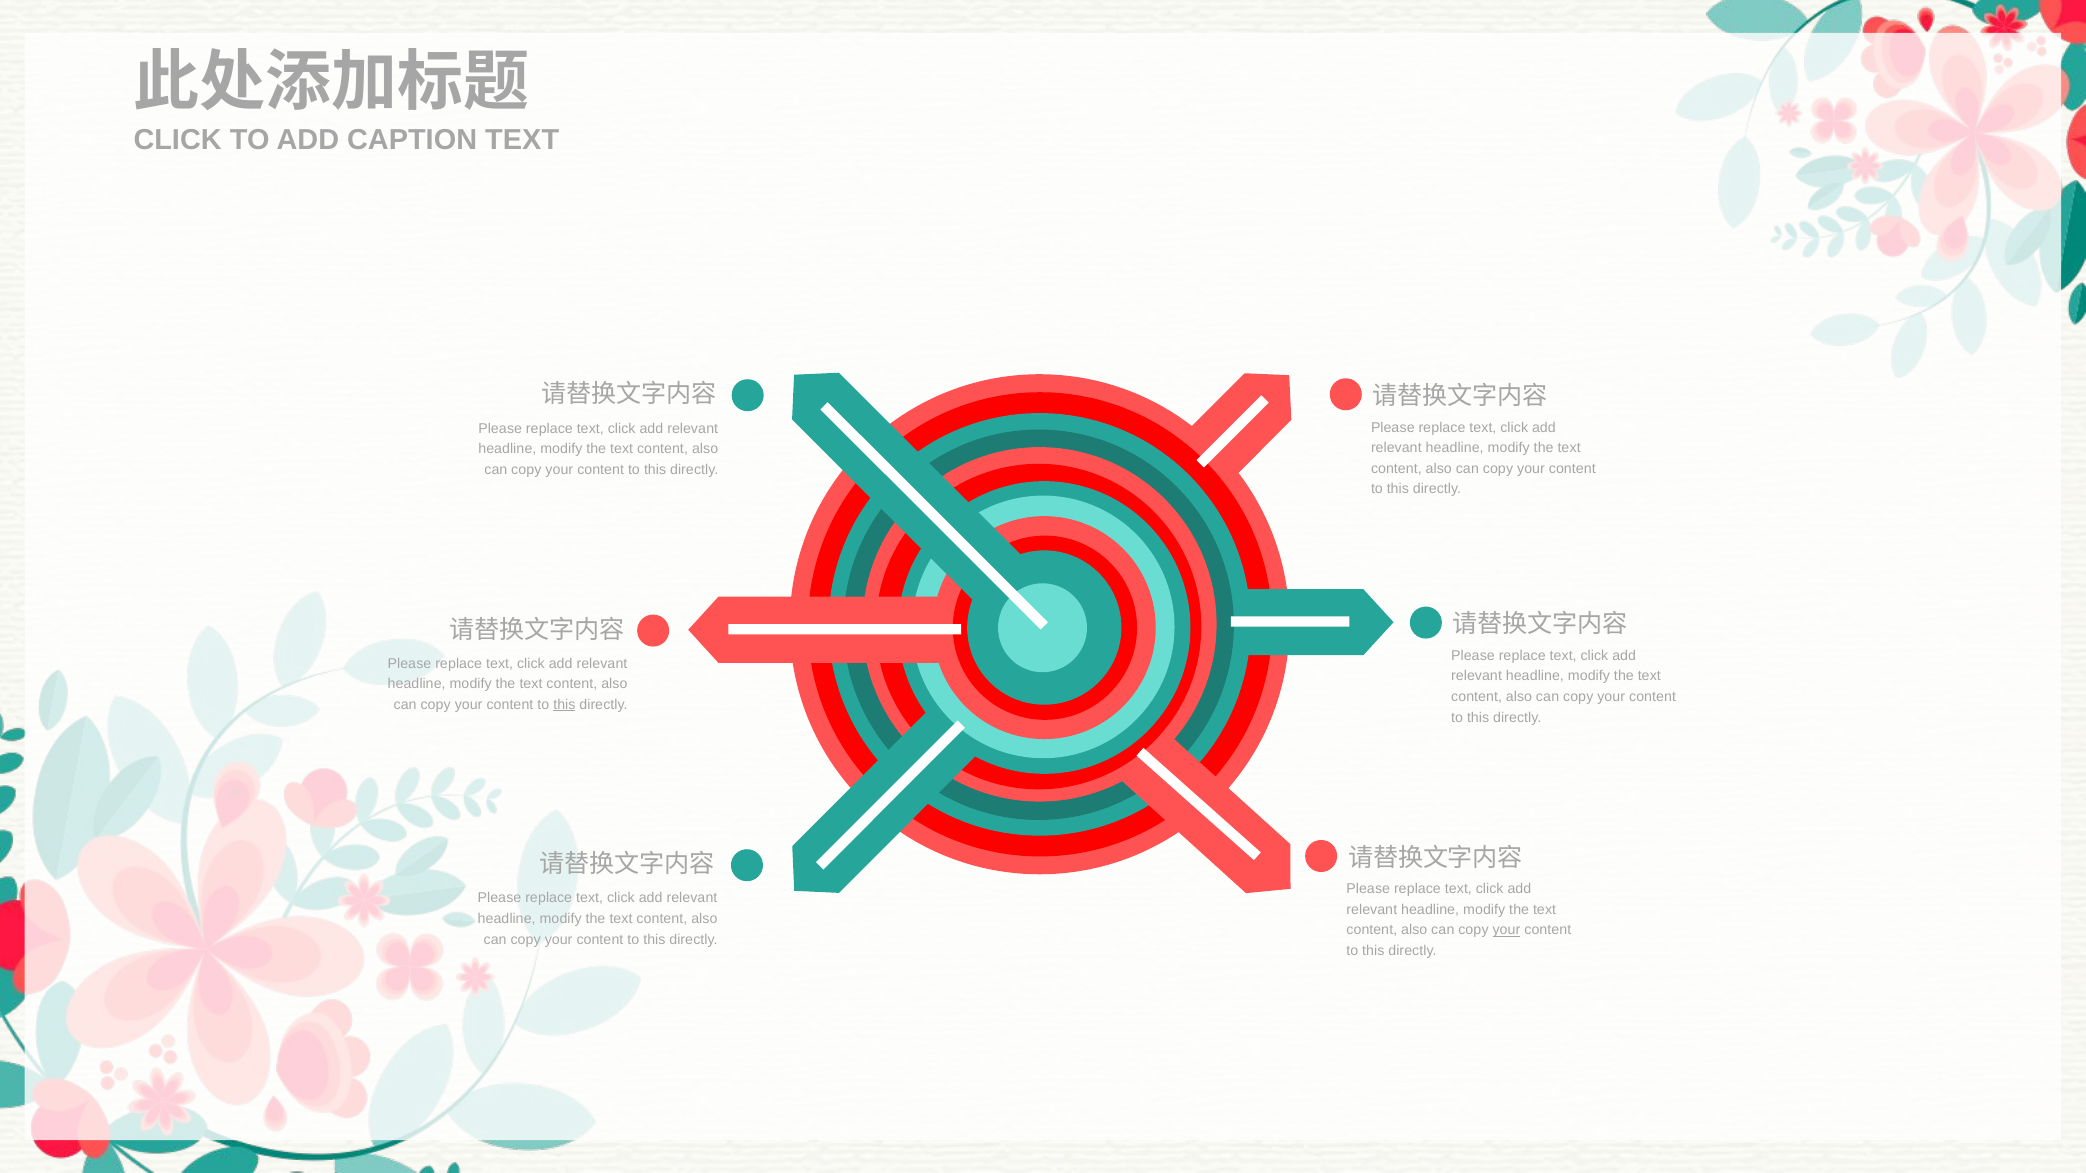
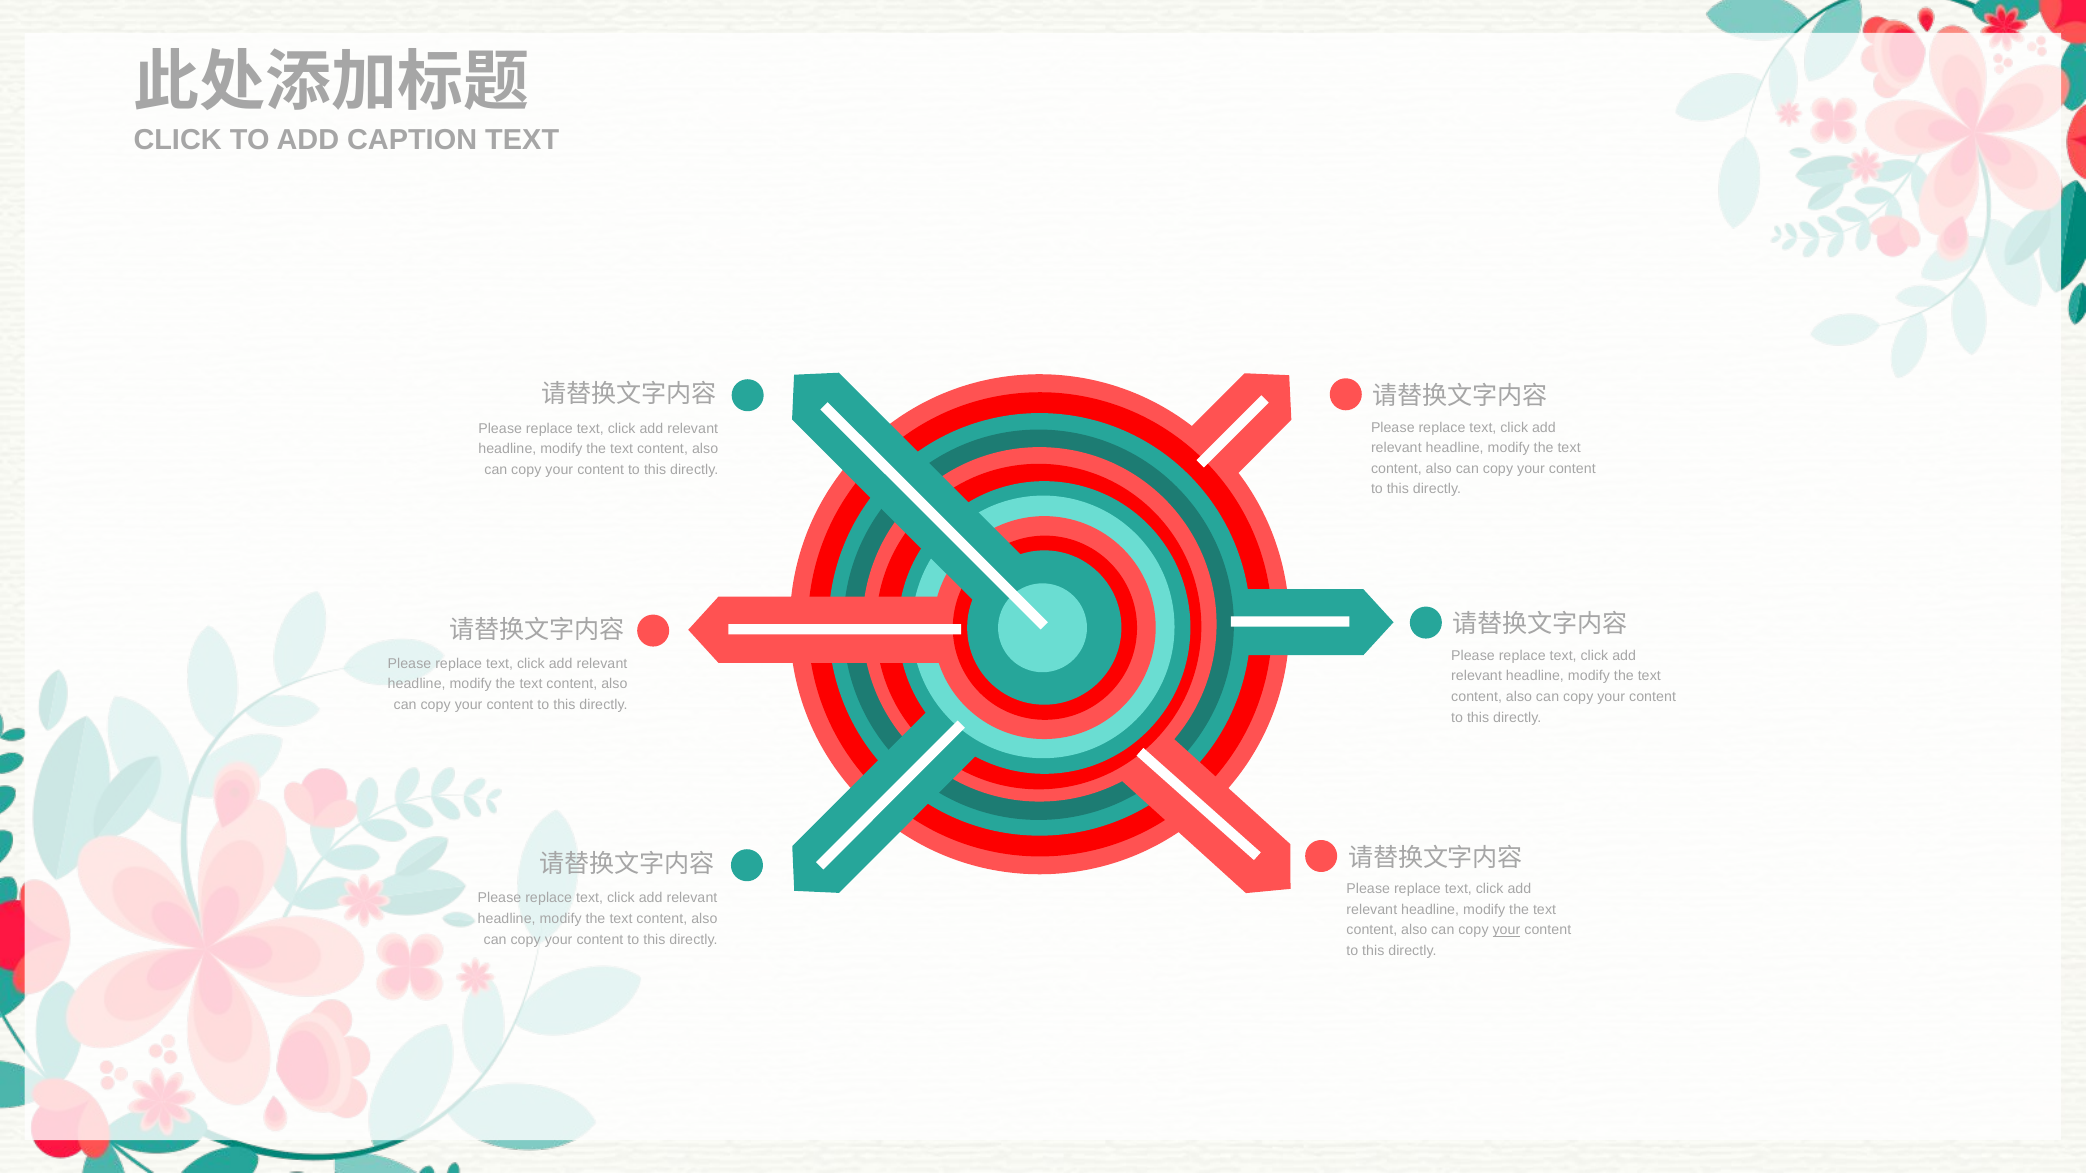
this at (564, 705) underline: present -> none
